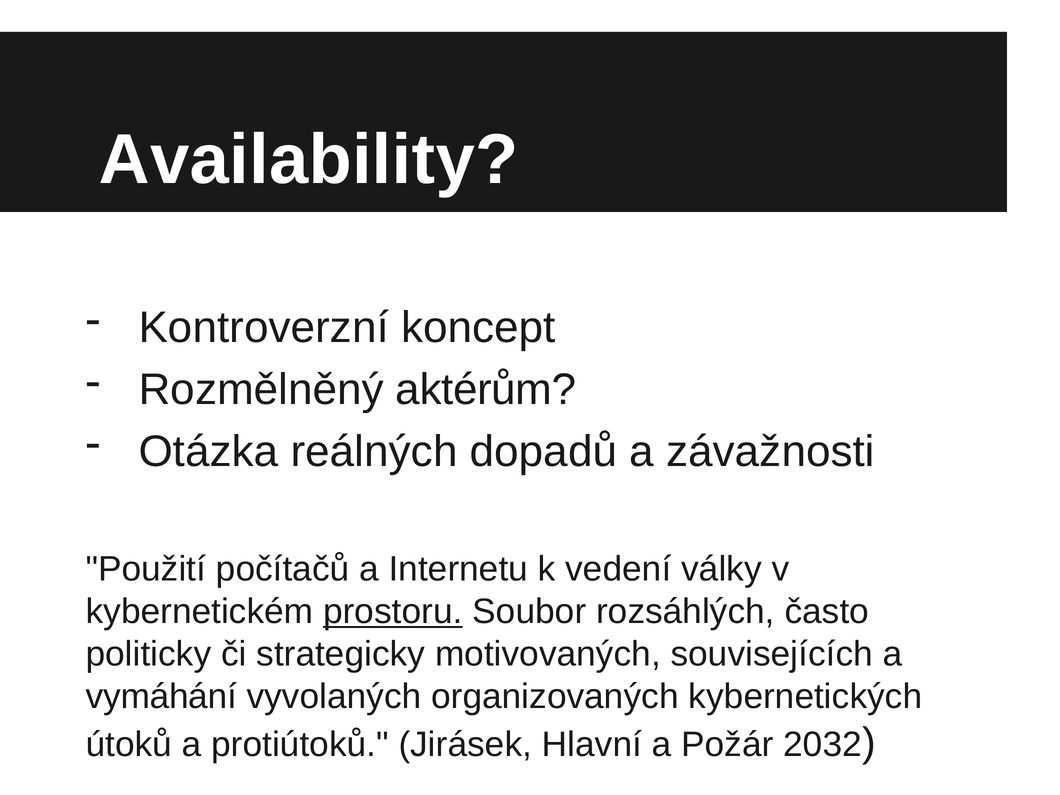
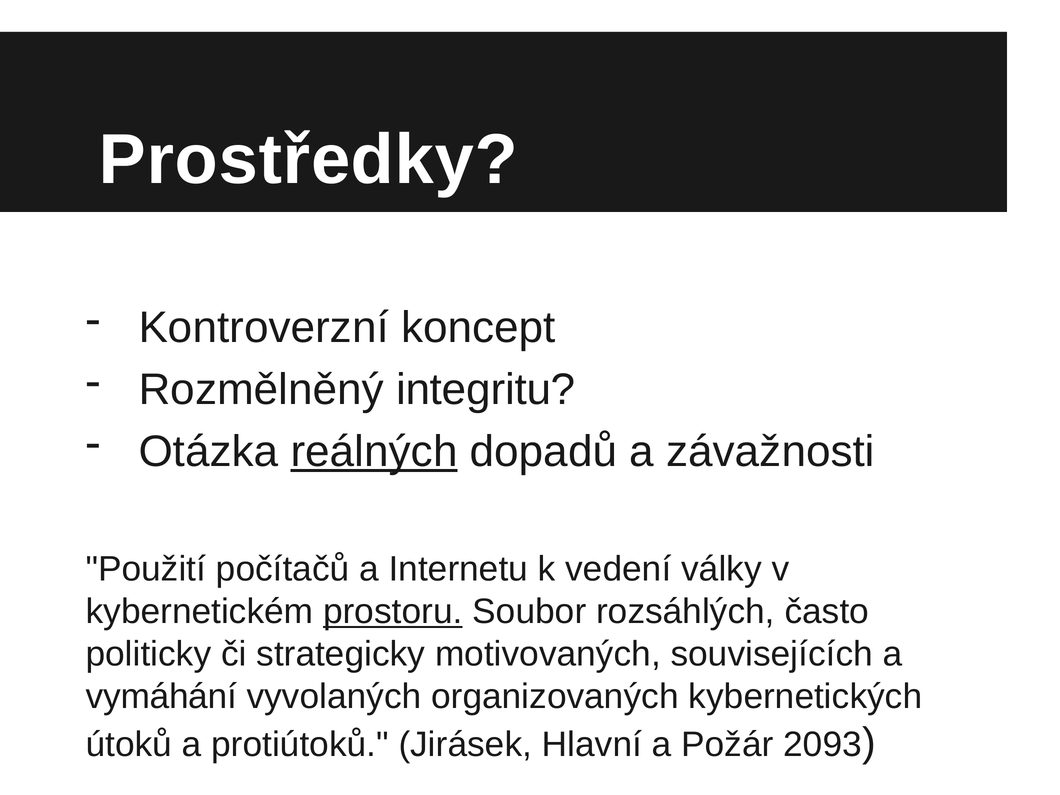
Availability: Availability -> Prostředky
aktérům: aktérům -> integritu
reálných underline: none -> present
2032: 2032 -> 2093
